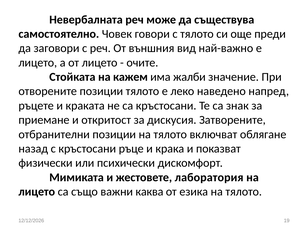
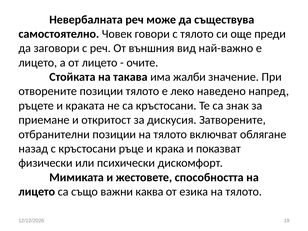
кажем: кажем -> такава
лаборатория: лаборатория -> способността
